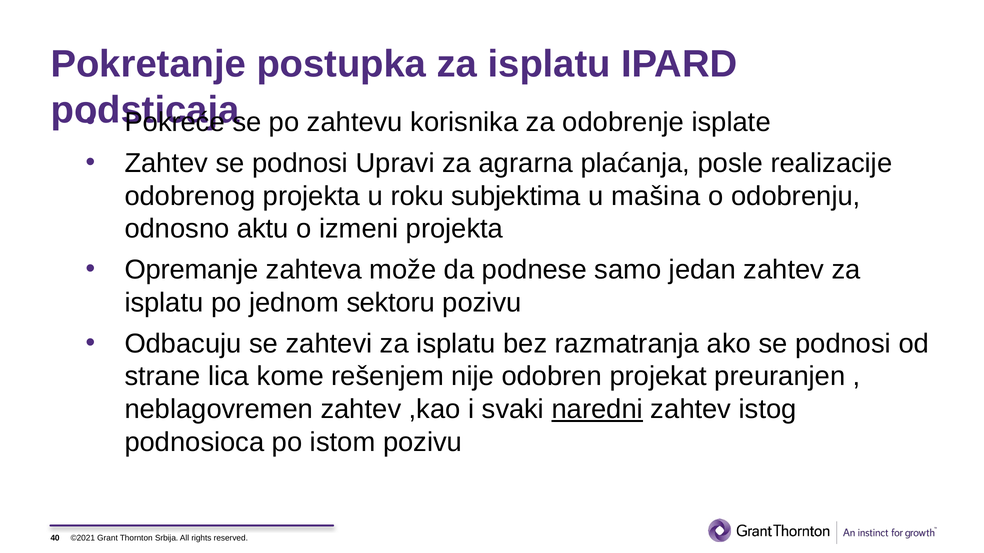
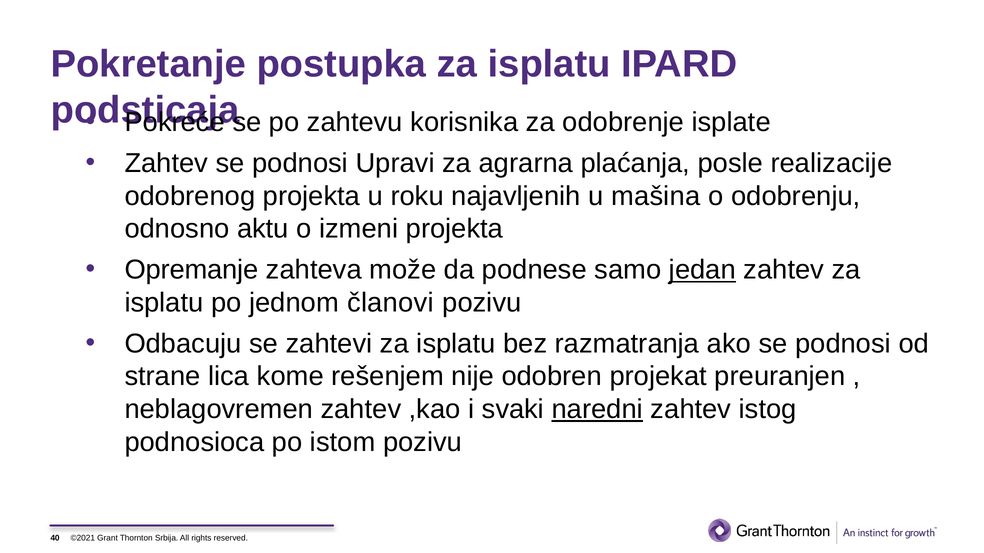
subjektima: subjektima -> najavljenih
jedan underline: none -> present
sektoru: sektoru -> članovi
